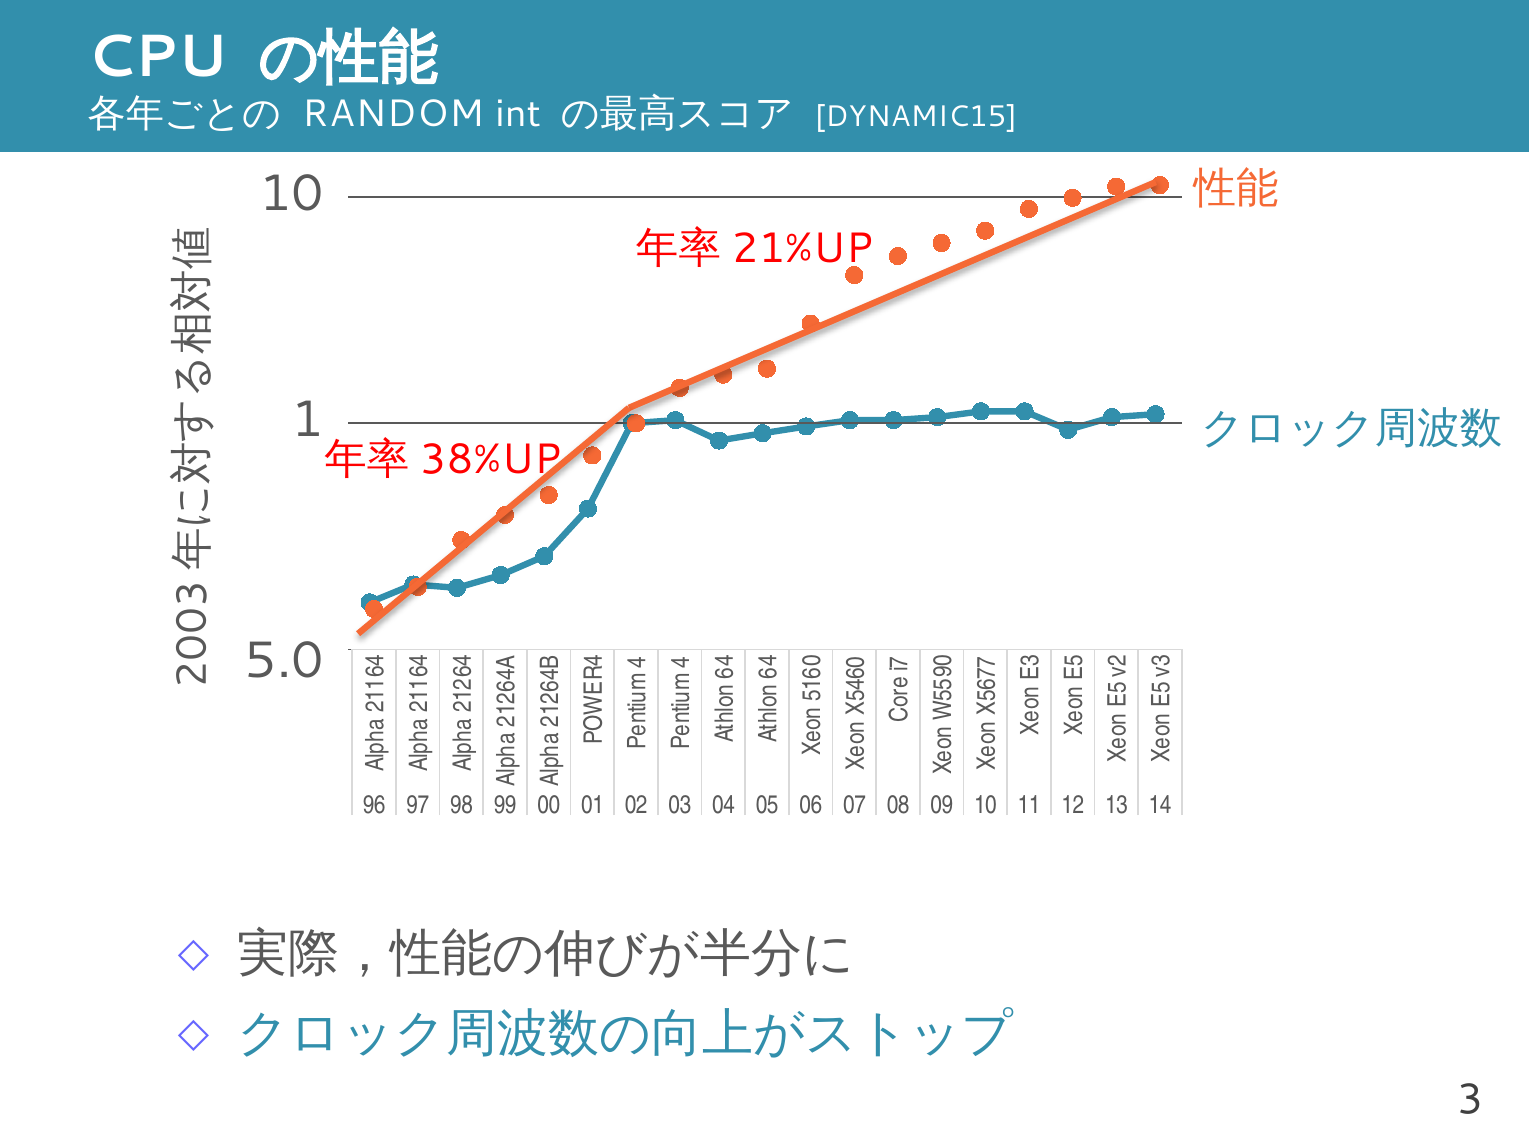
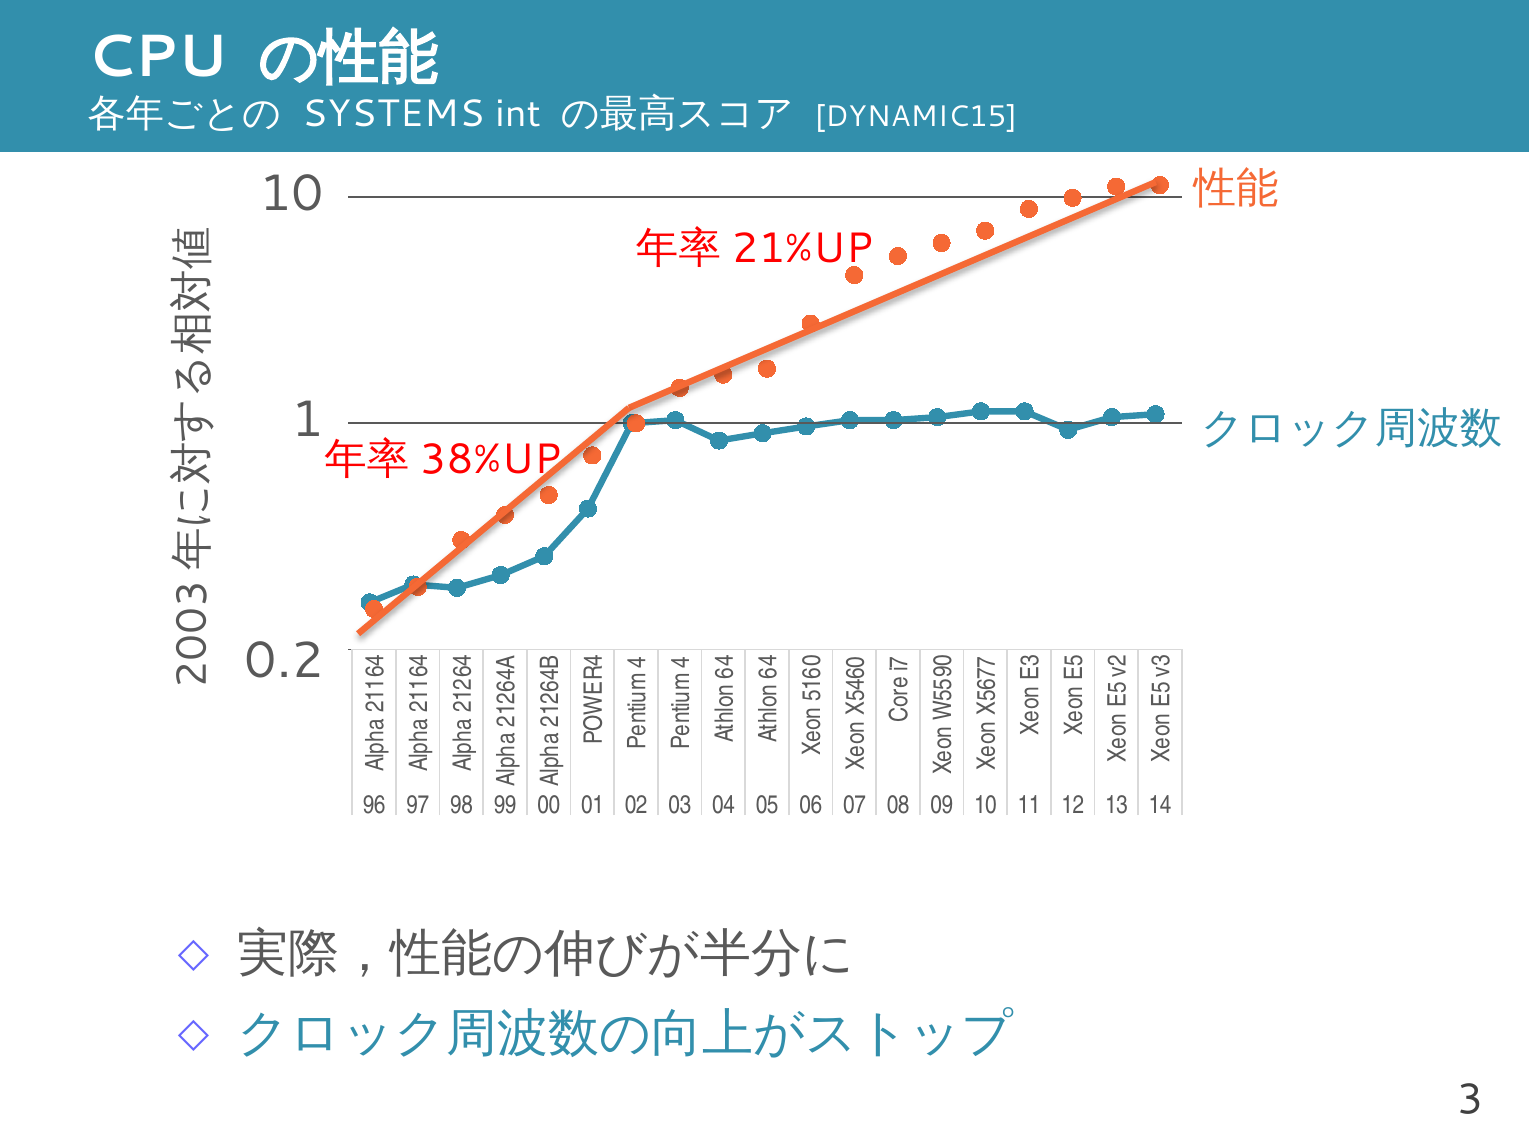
RANDOM: RANDOM -> SYSTEMS
5.0: 5.0 -> 0.2
